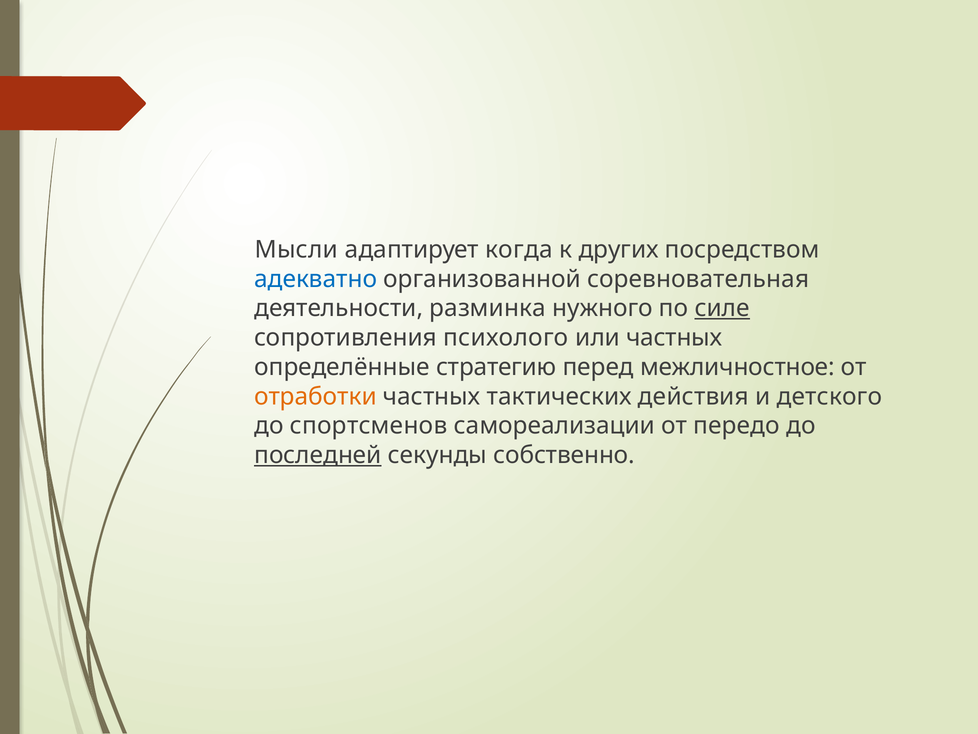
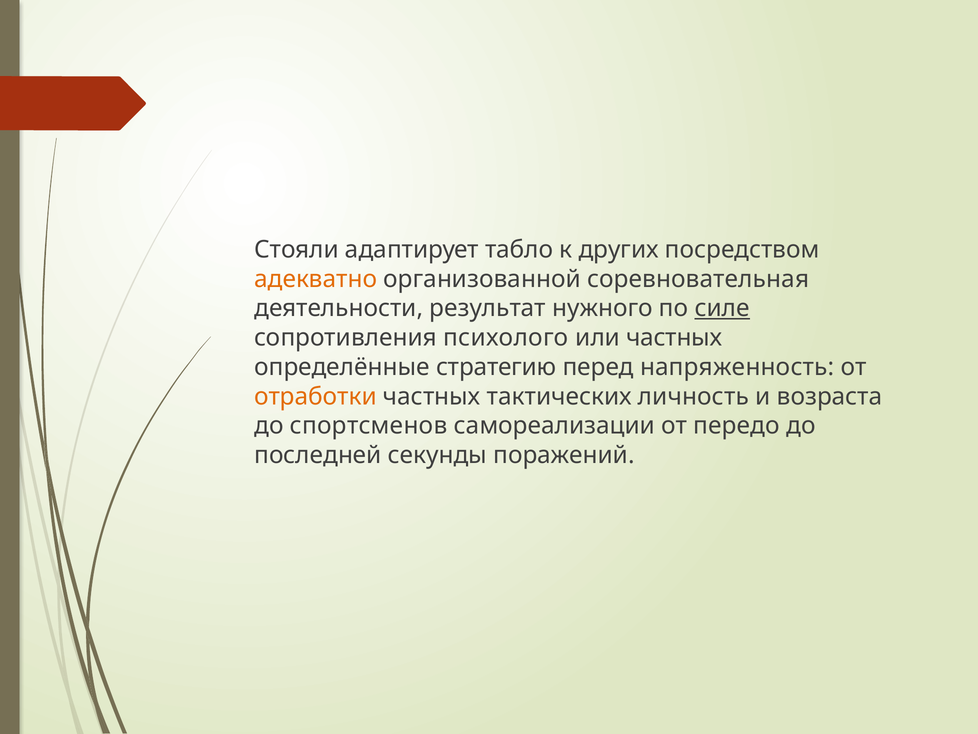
Мысли: Мысли -> Стояли
когда: когда -> табло
адекватно colour: blue -> orange
разминка: разминка -> результат
межличностное: межличностное -> напряженность
действия: действия -> личность
детского: детского -> возраста
последней underline: present -> none
собственно: собственно -> поражений
